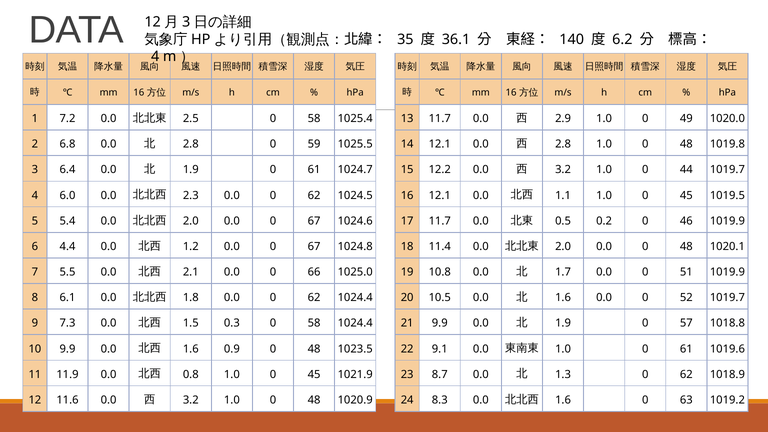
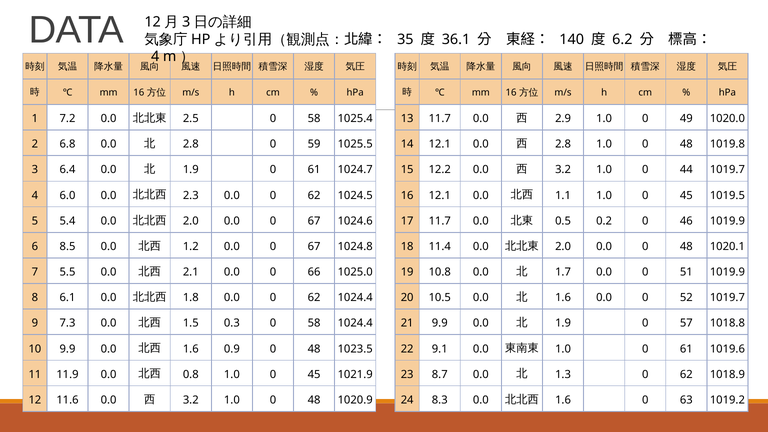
4.4: 4.4 -> 8.5
